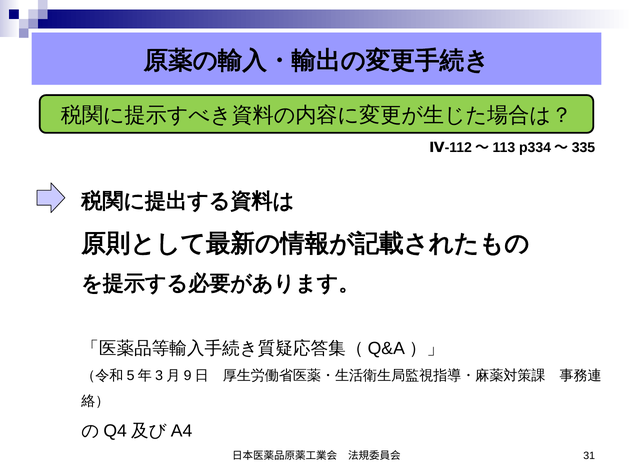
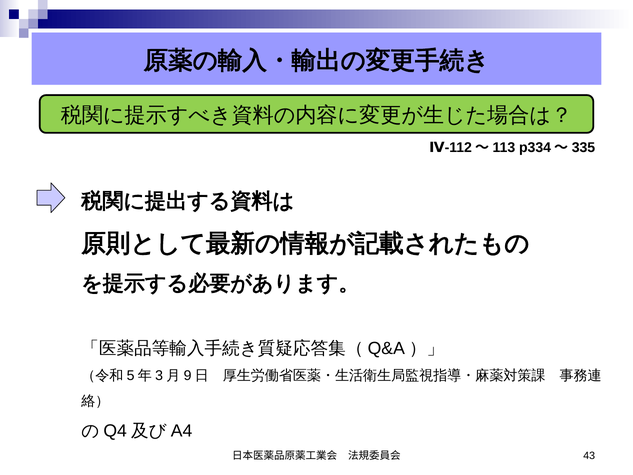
31: 31 -> 43
